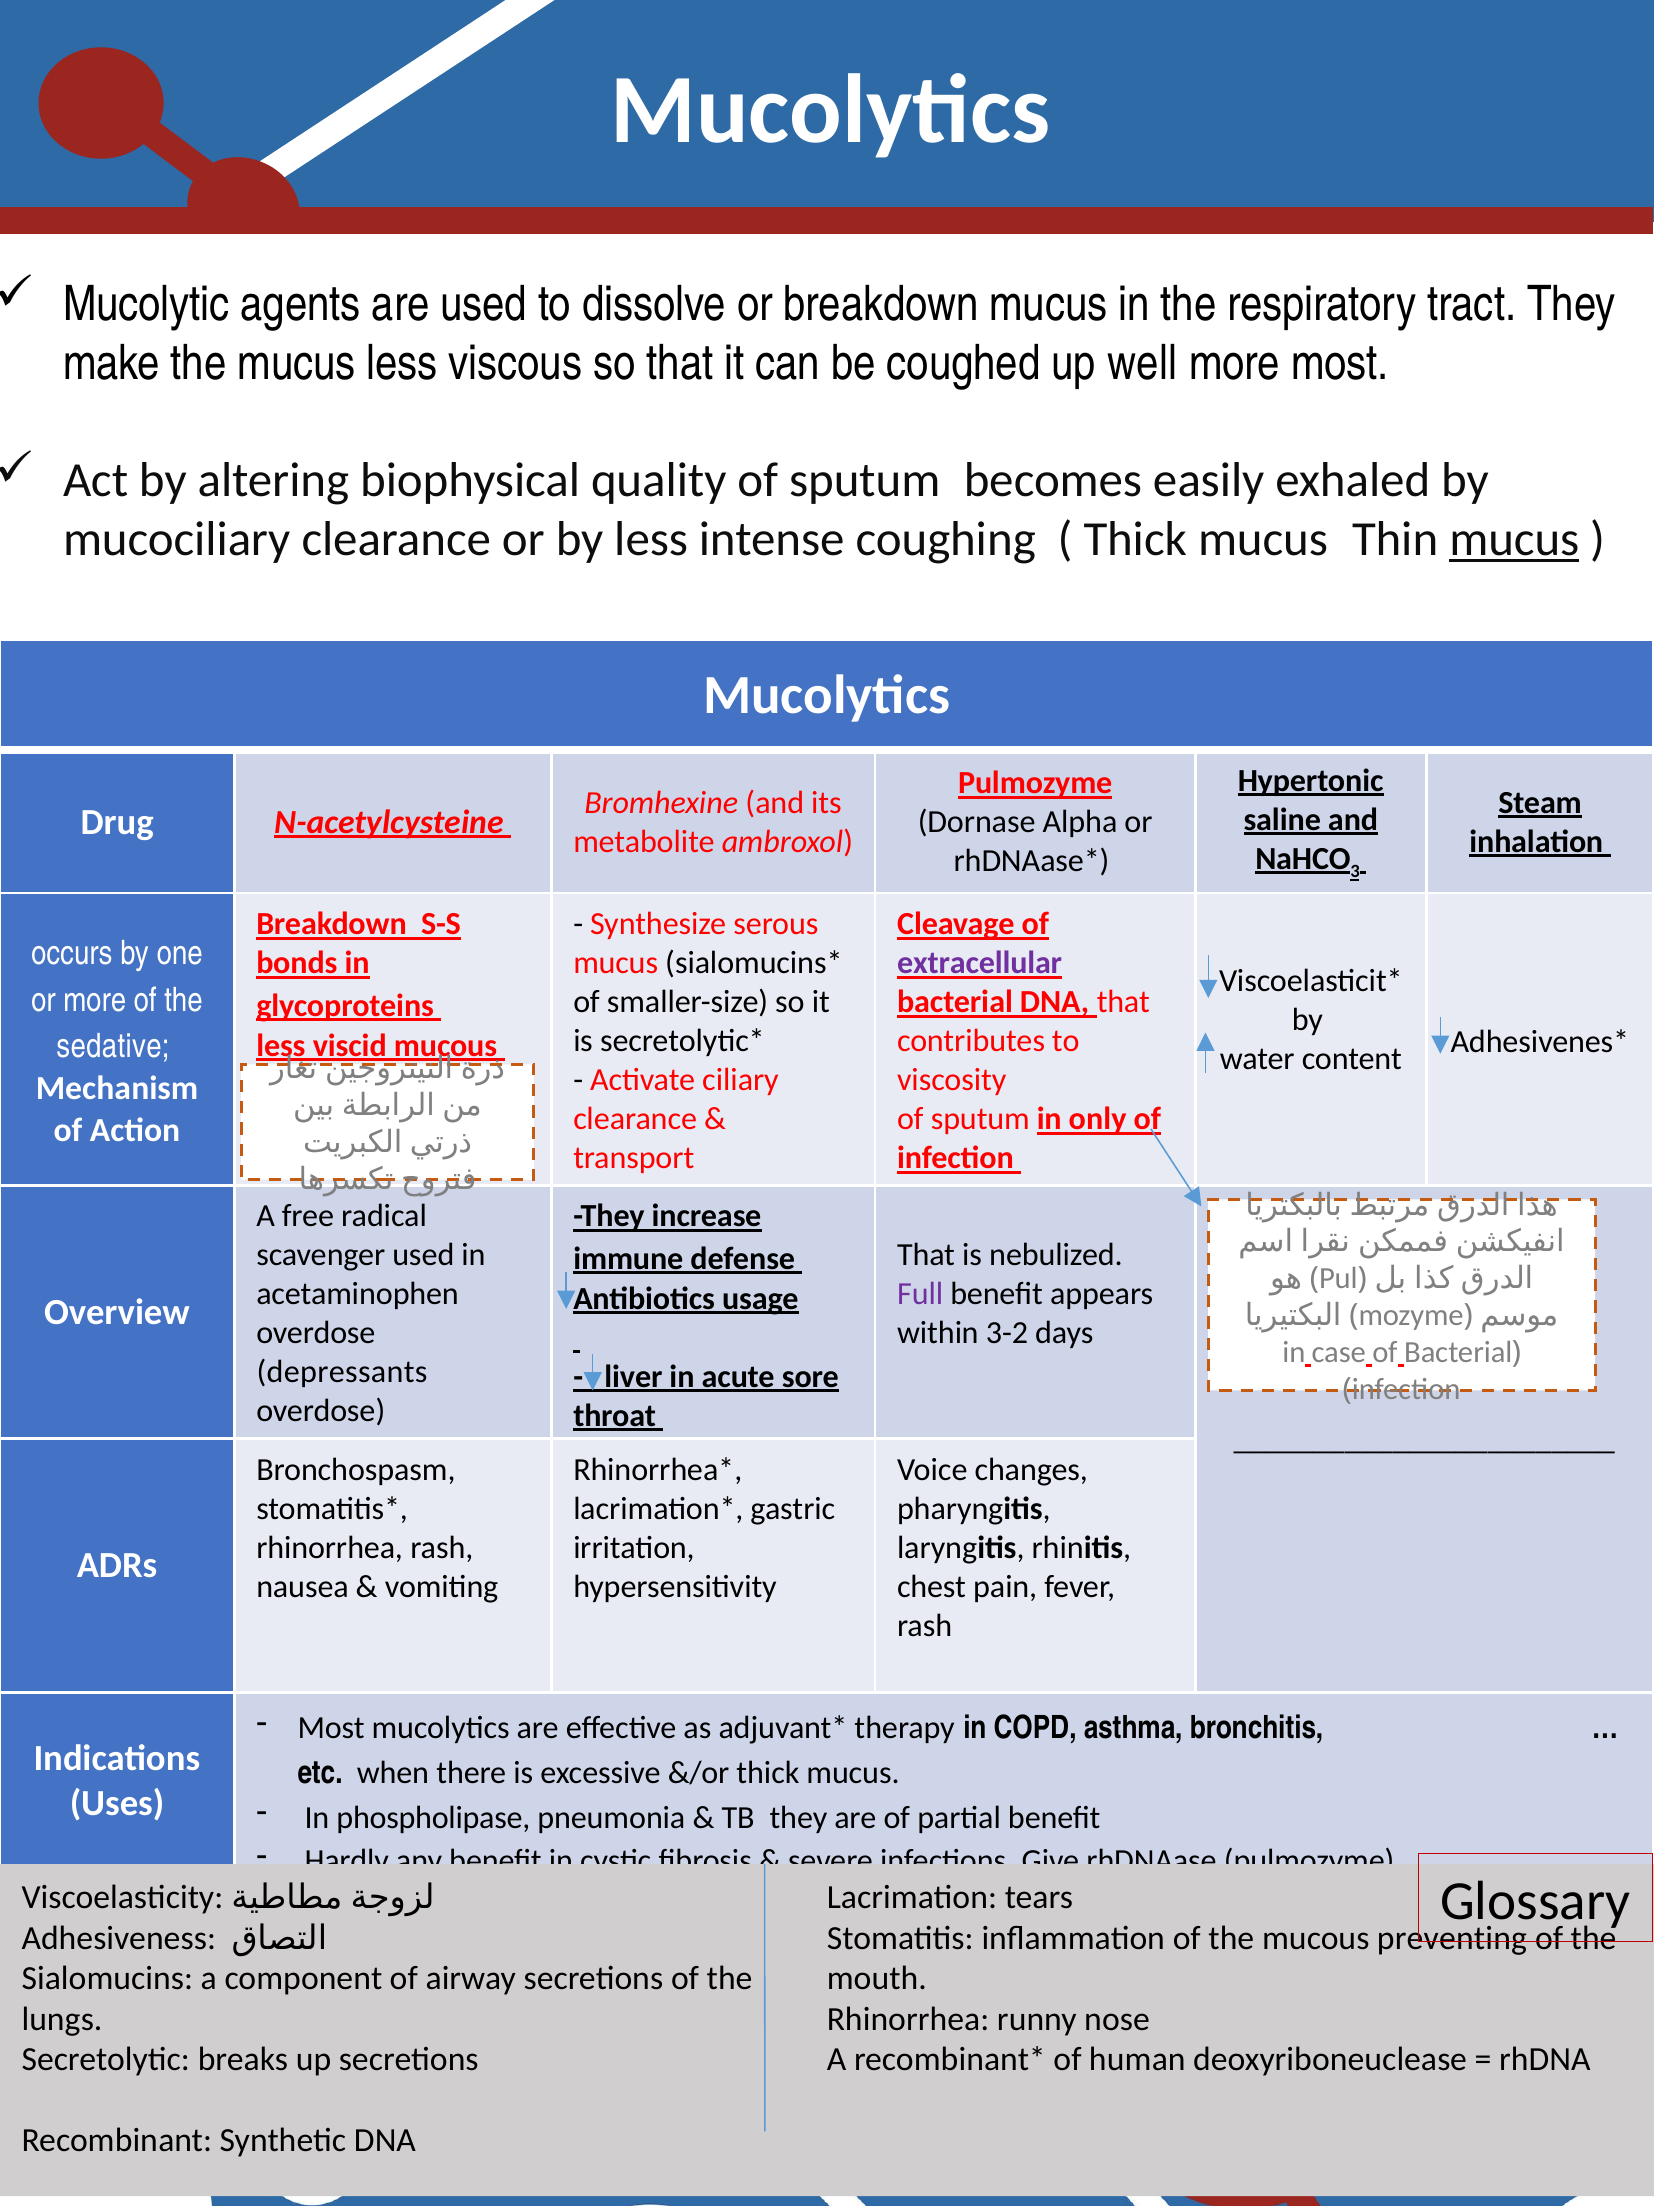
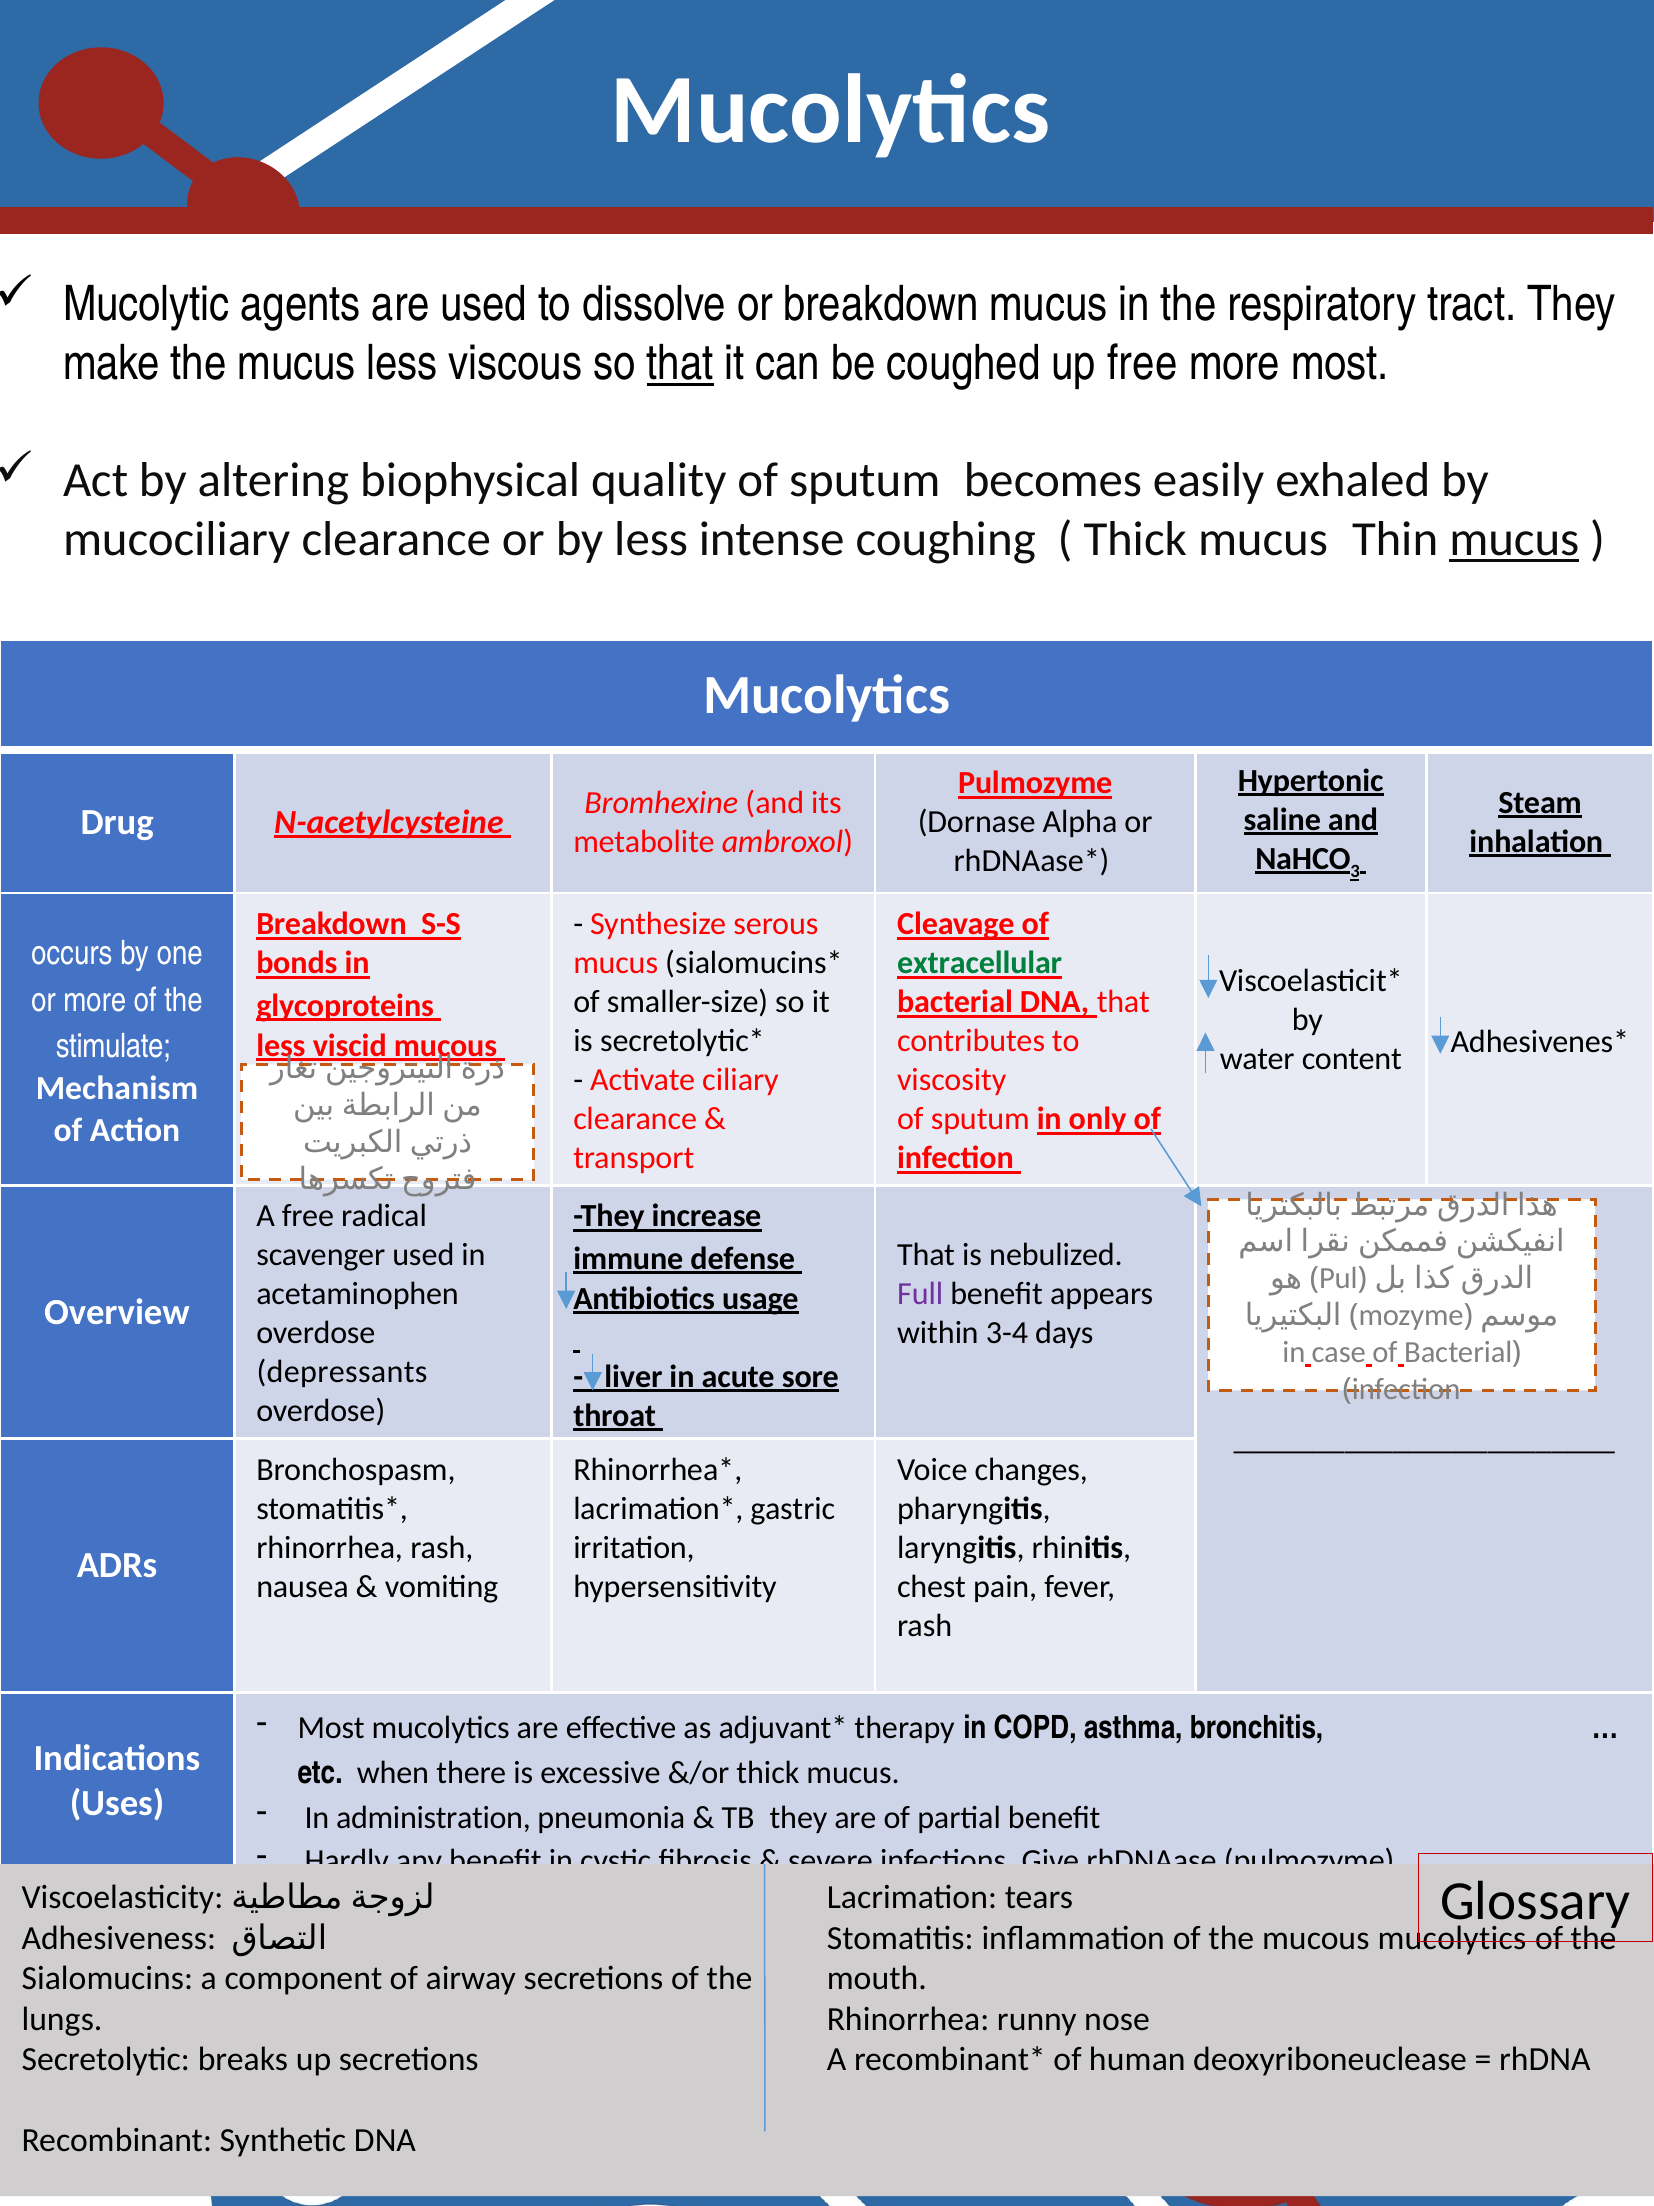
that at (680, 363) underline: none -> present
up well: well -> free
extracellular colour: purple -> green
sedative: sedative -> stimulate
3-2: 3-2 -> 3-4
phospholipase: phospholipase -> administration
mucous preventing: preventing -> mucolytics
